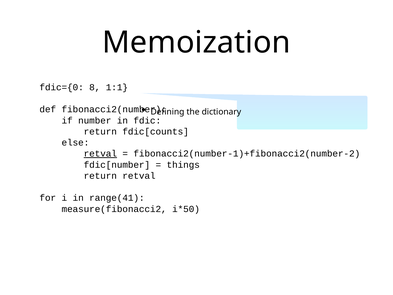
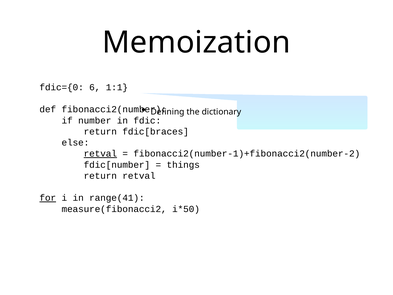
8: 8 -> 6
fdic[counts: fdic[counts -> fdic[braces
for underline: none -> present
